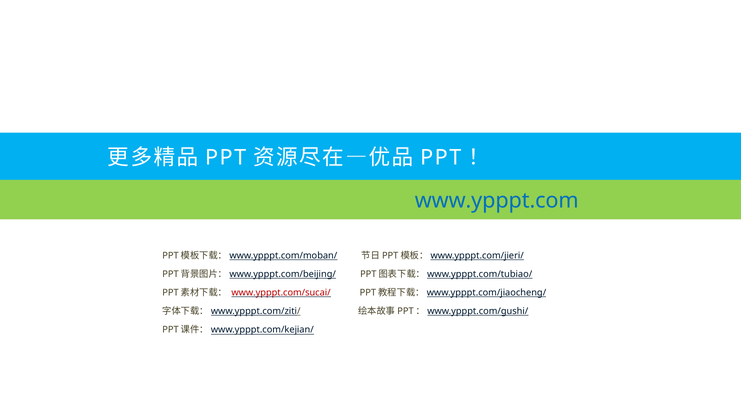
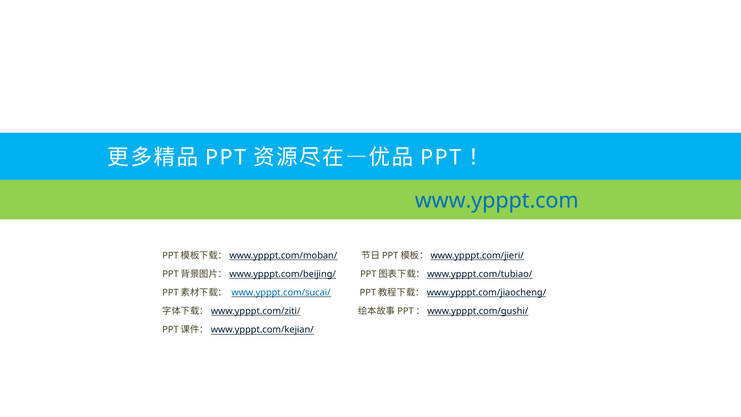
www.ypppt.com/sucai/ colour: red -> blue
